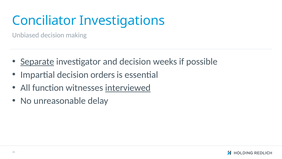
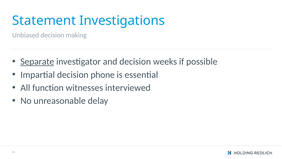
Conciliator: Conciliator -> Statement
orders: orders -> phone
interviewed underline: present -> none
